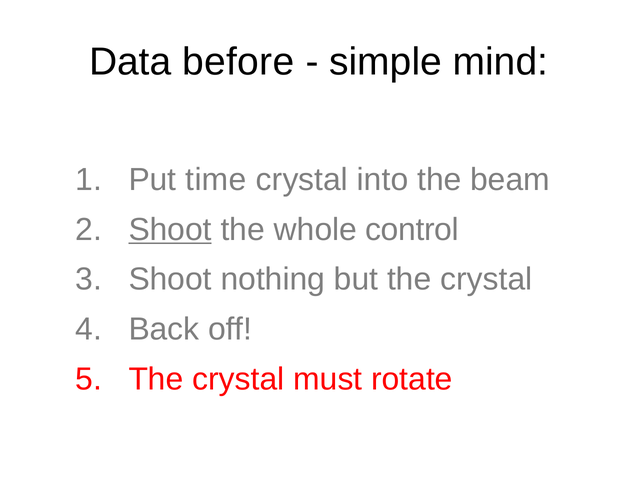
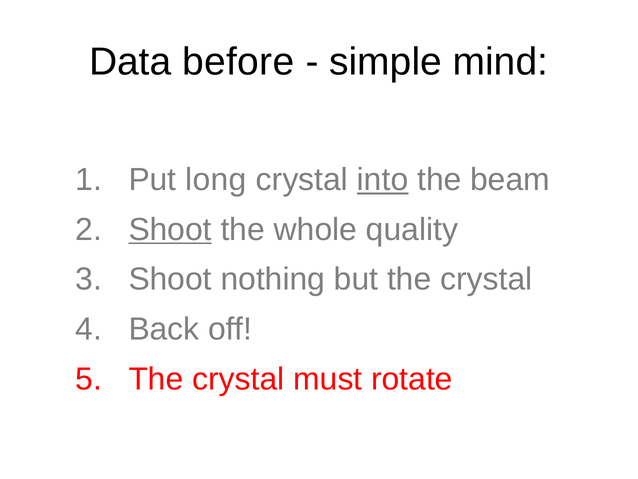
time: time -> long
into underline: none -> present
control: control -> quality
